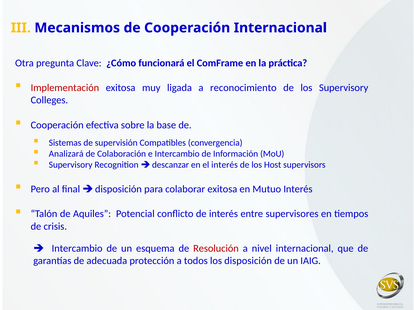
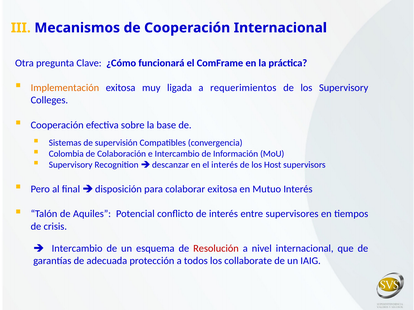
Implementación colour: red -> orange
reconocimiento: reconocimiento -> requerimientos
Analizará: Analizará -> Colombia
los disposición: disposición -> collaborate
